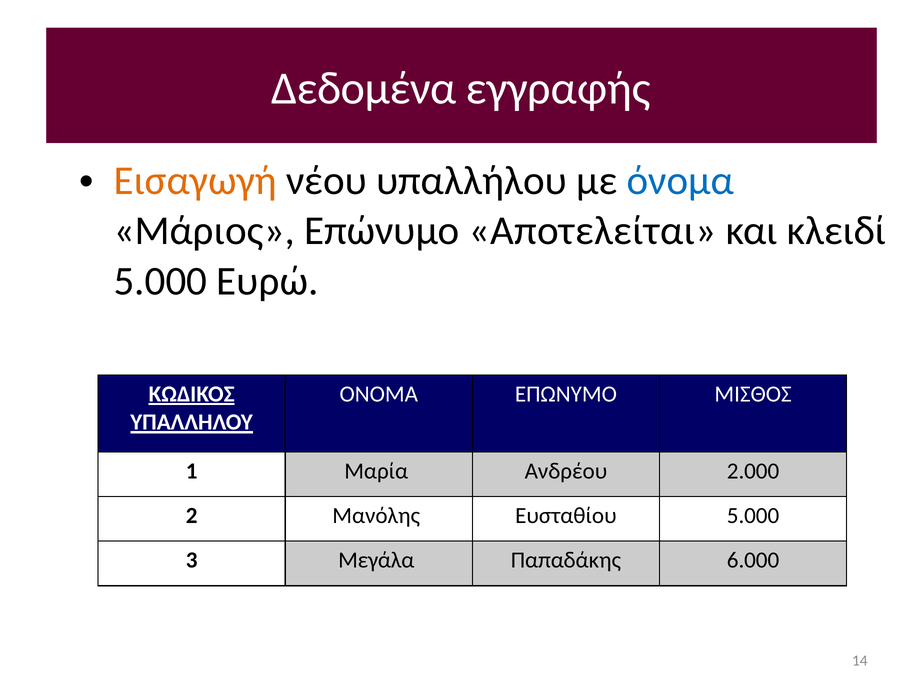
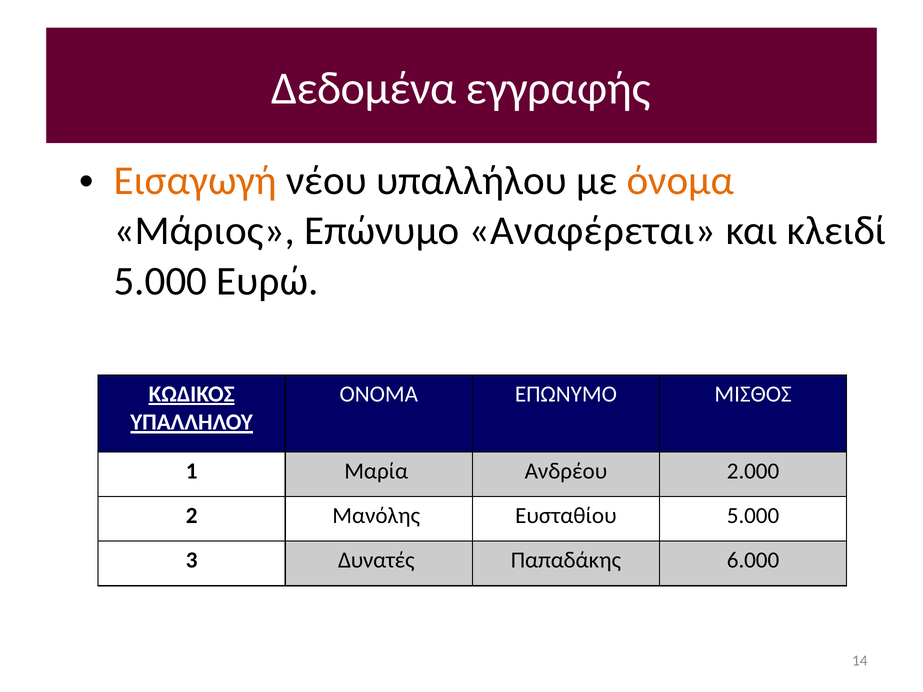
όνομα colour: blue -> orange
Αποτελείται: Αποτελείται -> Αναφέρεται
Μεγάλα: Μεγάλα -> Δυνατές
